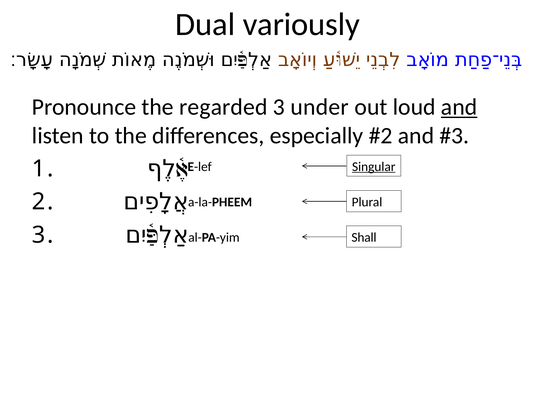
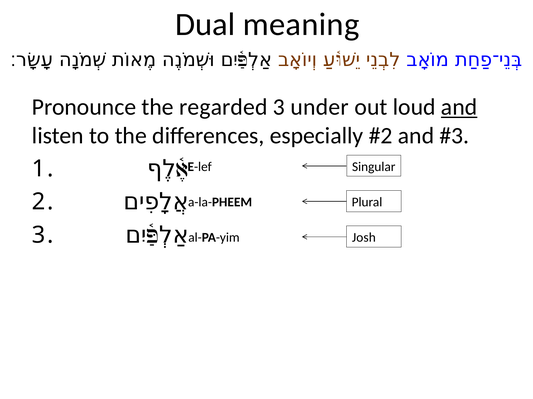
variously: variously -> meaning
Singular underline: present -> none
Shall: Shall -> Josh
